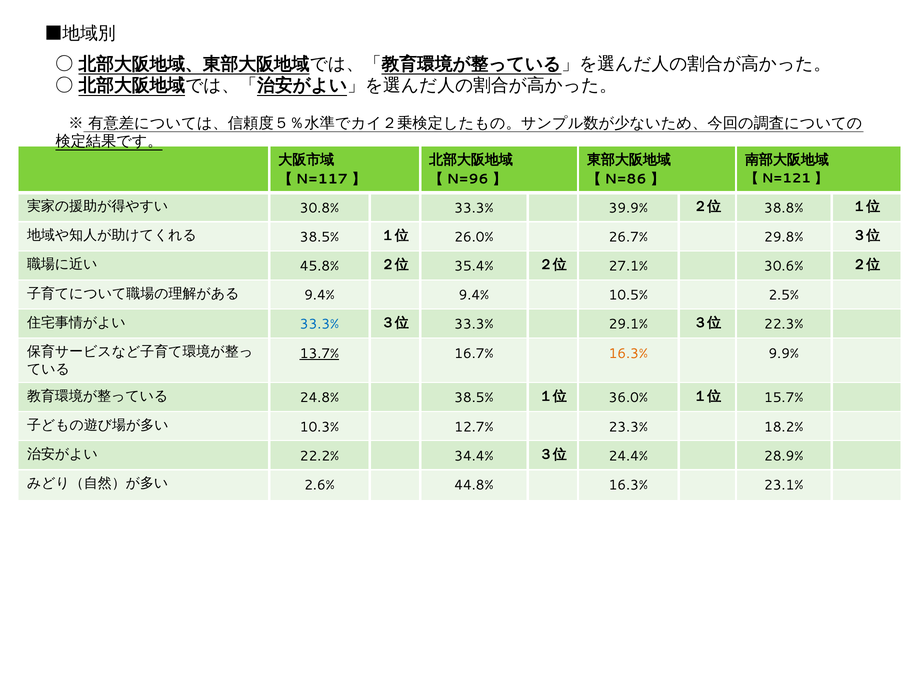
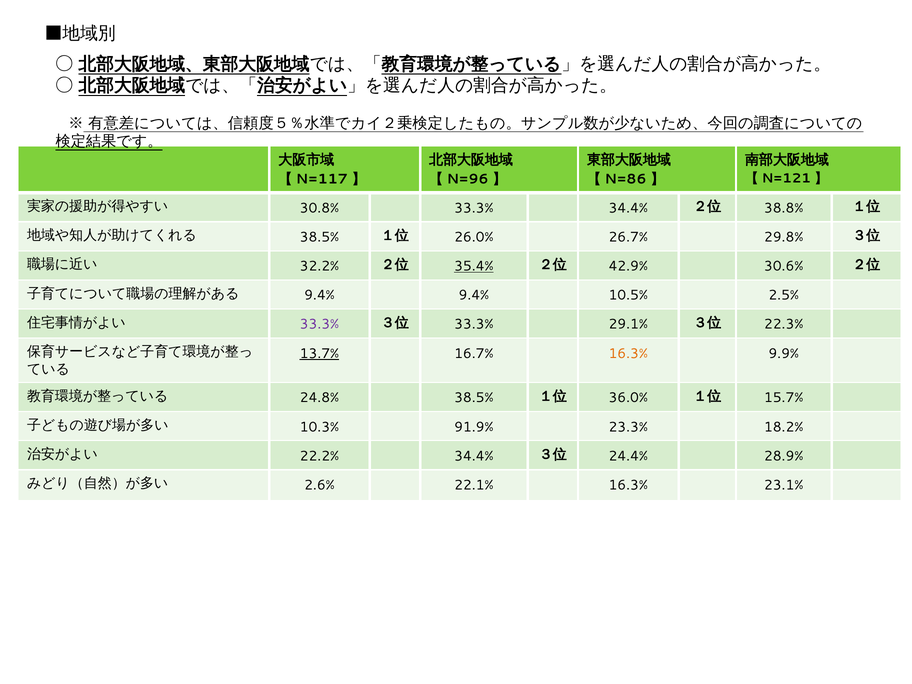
33.3% 39.9%: 39.9% -> 34.4%
45.8%: 45.8% -> 32.2%
35.4% underline: none -> present
27.1%: 27.1% -> 42.9%
33.3% at (319, 324) colour: blue -> purple
12.7%: 12.7% -> 91.9%
44.8%: 44.8% -> 22.1%
